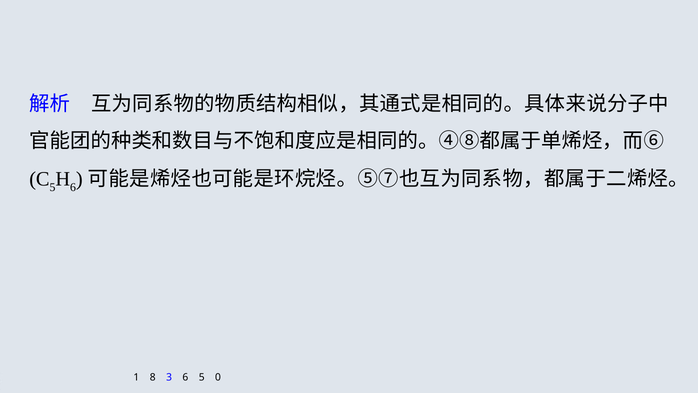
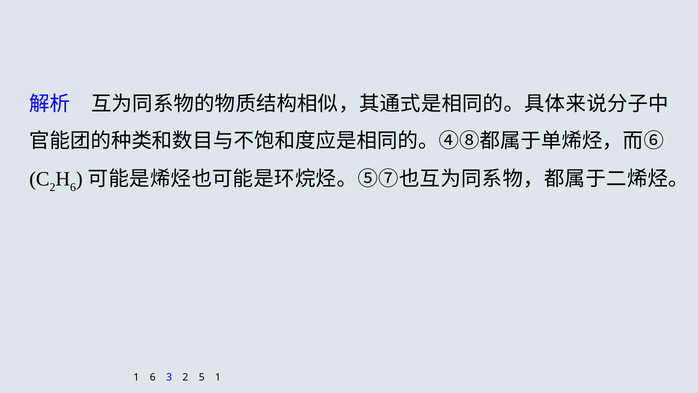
5 at (53, 187): 5 -> 2
1 8: 8 -> 6
3 6: 6 -> 2
5 0: 0 -> 1
